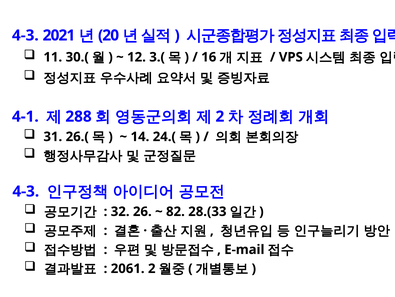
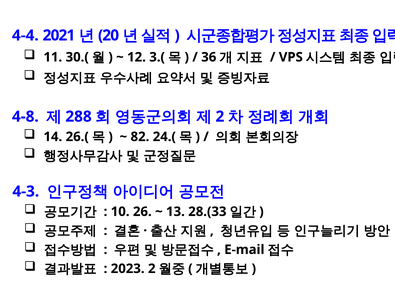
4-3 at (25, 35): 4-3 -> 4-4
16: 16 -> 36
4-1: 4-1 -> 4-8
31: 31 -> 14
14: 14 -> 82
32: 32 -> 10
82: 82 -> 13
2061: 2061 -> 2023
